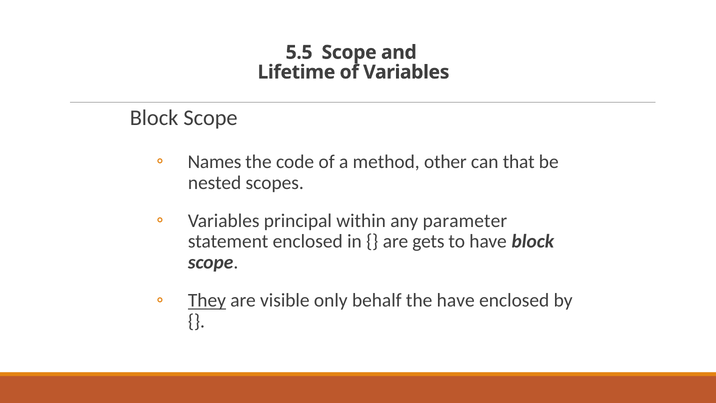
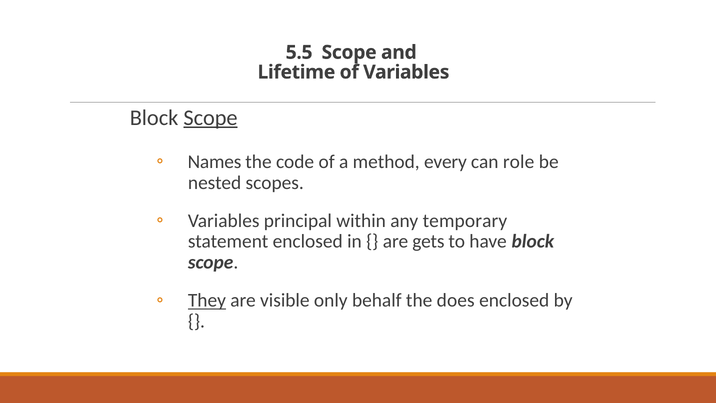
Scope at (211, 118) underline: none -> present
other: other -> every
that: that -> role
parameter: parameter -> temporary
the have: have -> does
